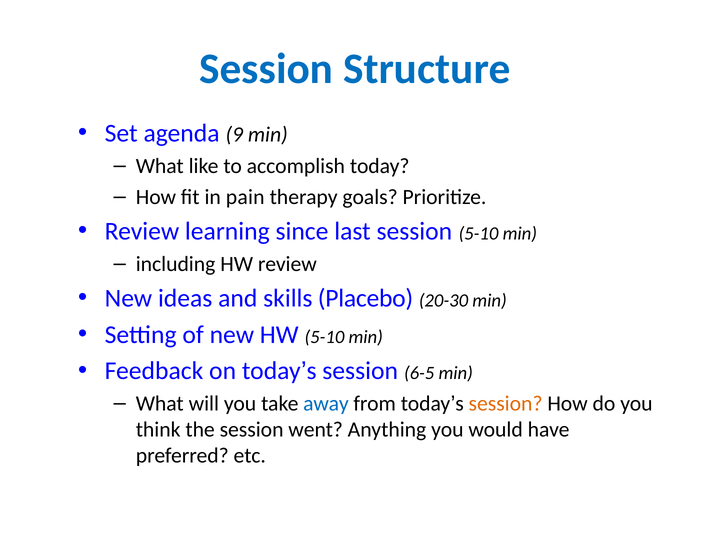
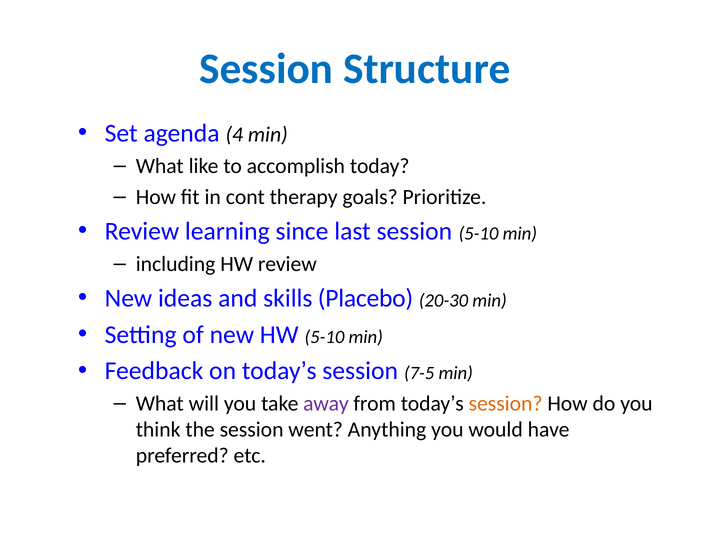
9: 9 -> 4
pain: pain -> cont
6-5: 6-5 -> 7-5
away colour: blue -> purple
